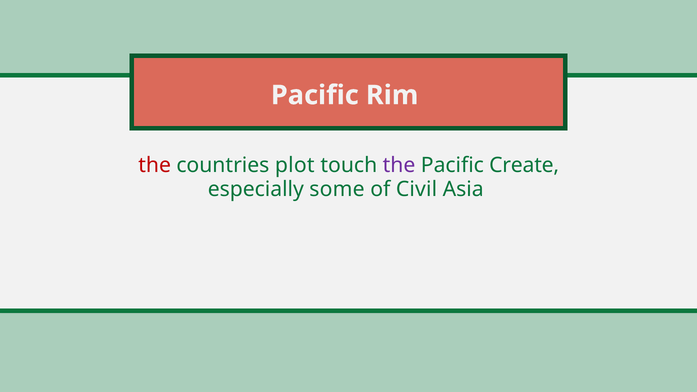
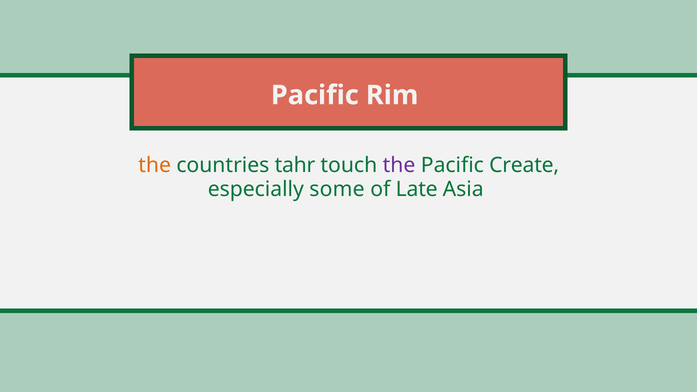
the at (155, 165) colour: red -> orange
plot: plot -> tahr
Civil: Civil -> Late
